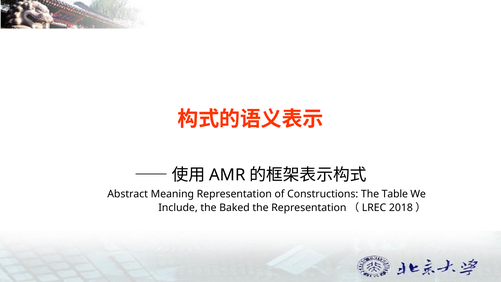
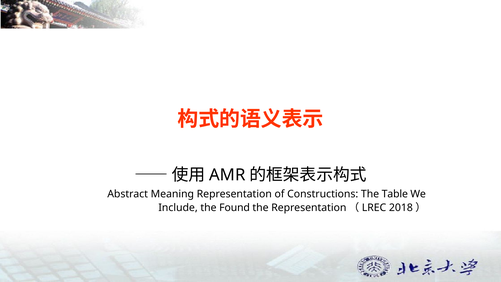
Baked: Baked -> Found
